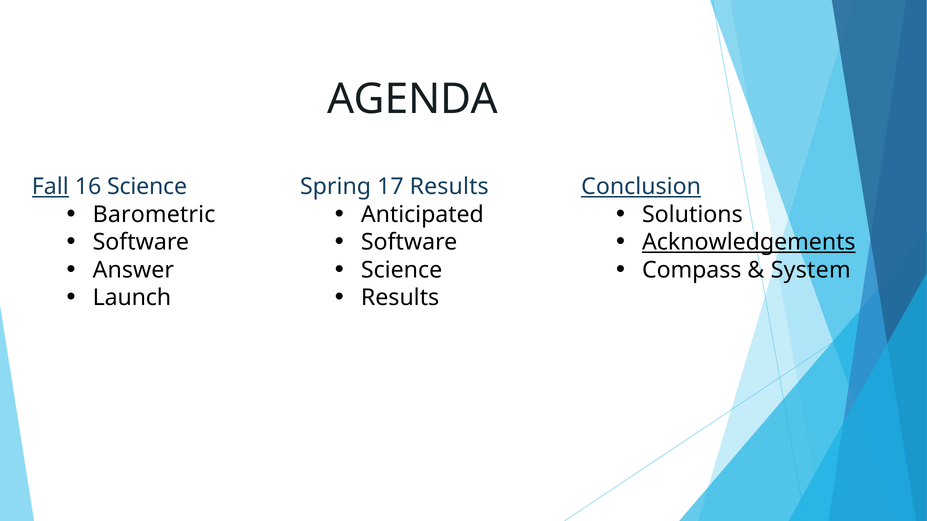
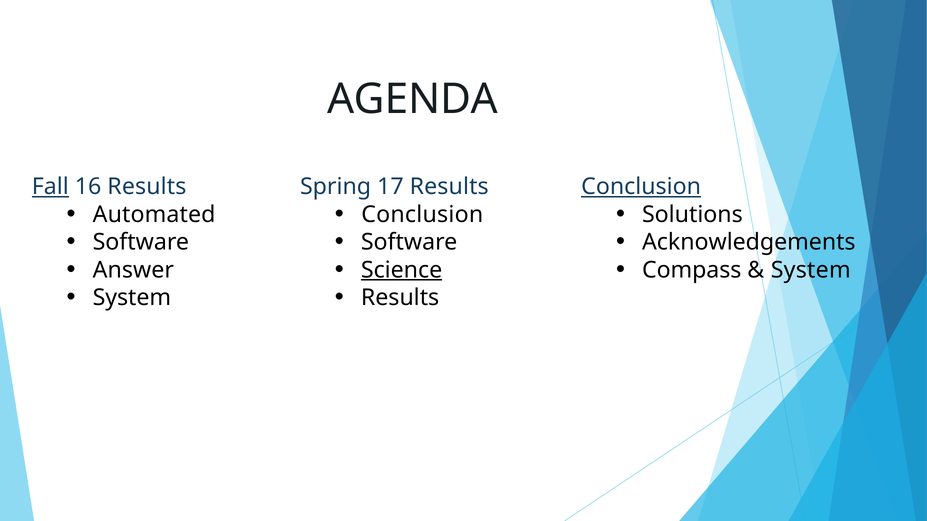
16 Science: Science -> Results
Barometric: Barometric -> Automated
Anticipated at (422, 215): Anticipated -> Conclusion
Acknowledgements underline: present -> none
Science at (402, 270) underline: none -> present
Launch at (132, 298): Launch -> System
